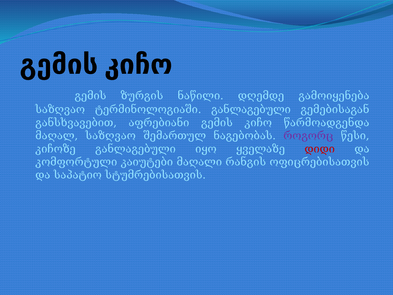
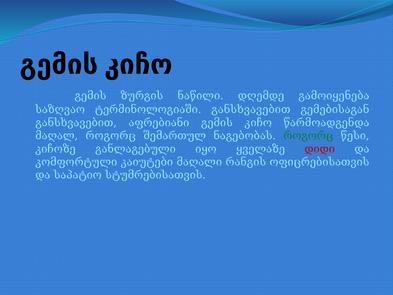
ტერმინოლოგიაში განლაგებული: განლაგებული -> განსხვავებით
მაღალ საზღვაო: საზღვაო -> როგორც
როგორც at (308, 136) colour: purple -> green
